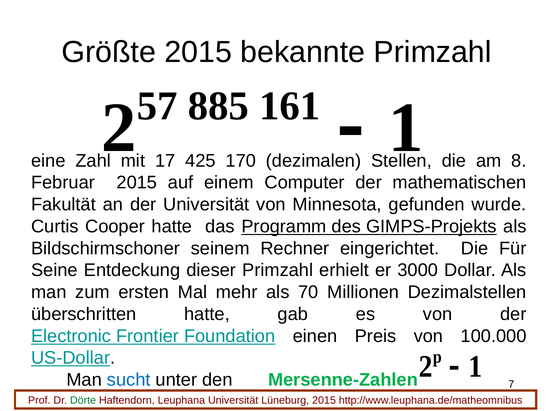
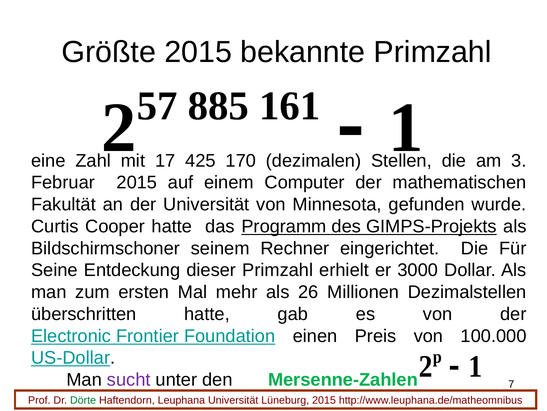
8: 8 -> 3
70: 70 -> 26
sucht colour: blue -> purple
